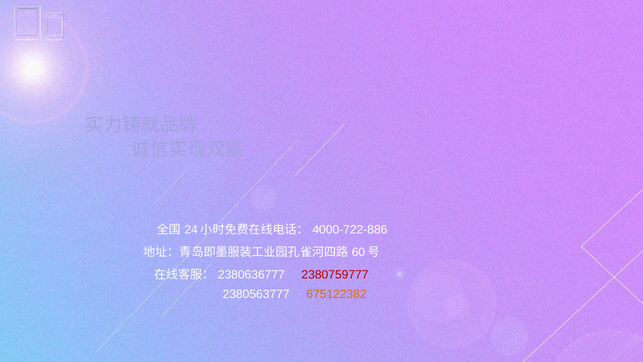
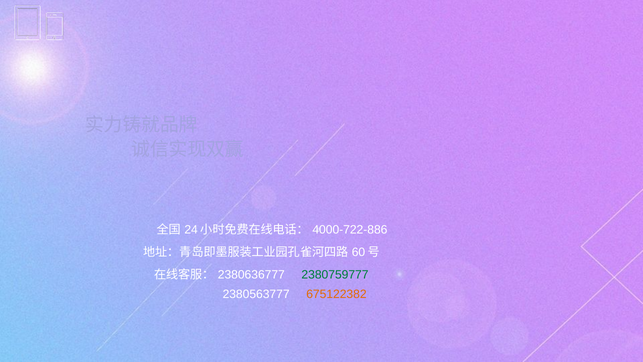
2380759777 colour: red -> green
